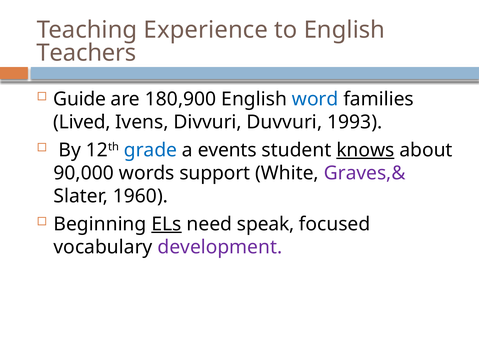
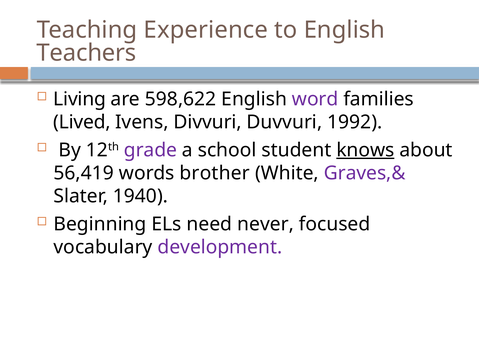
Guide: Guide -> Living
180,900: 180,900 -> 598,622
word colour: blue -> purple
1993: 1993 -> 1992
grade colour: blue -> purple
events: events -> school
90,000: 90,000 -> 56,419
support: support -> brother
1960: 1960 -> 1940
ELs underline: present -> none
speak: speak -> never
